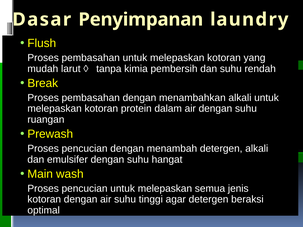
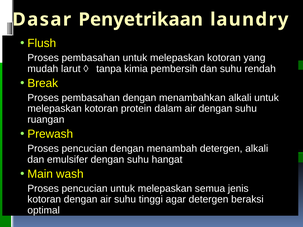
Penyimpanan: Penyimpanan -> Penyetrikaan
